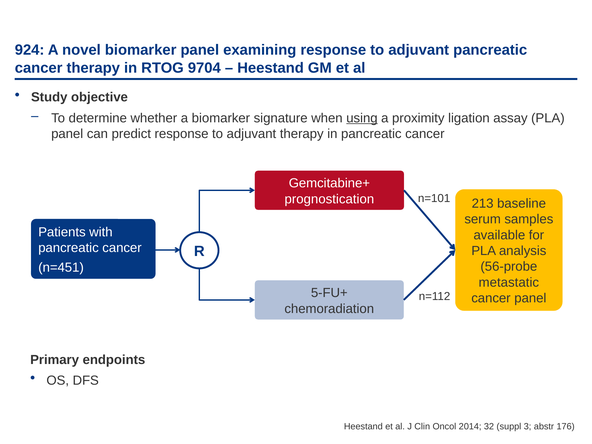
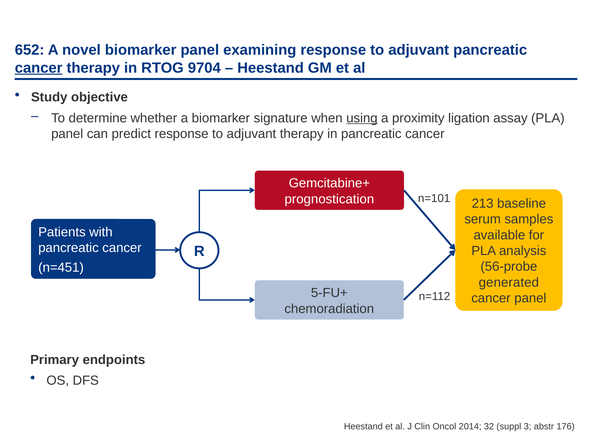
924: 924 -> 652
cancer at (39, 68) underline: none -> present
metastatic: metastatic -> generated
